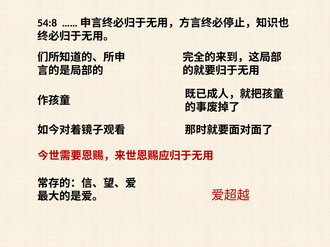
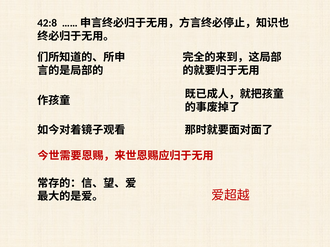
54:8: 54:8 -> 42:8
